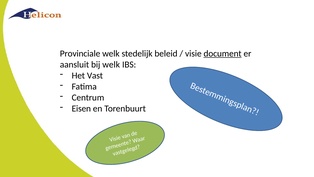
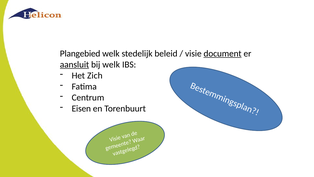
Provinciale: Provinciale -> Plangebied
aansluit underline: none -> present
Vast: Vast -> Zich
